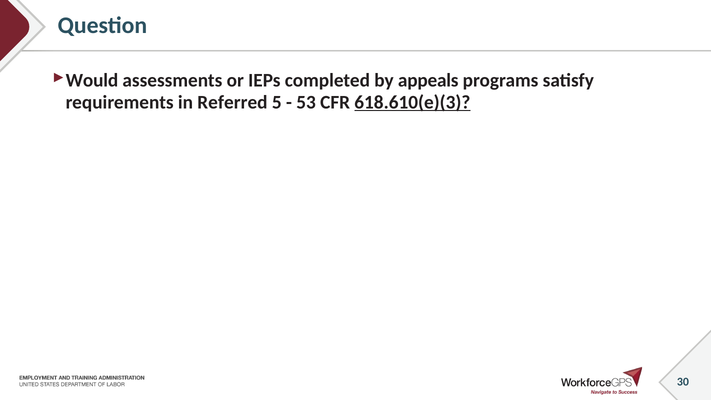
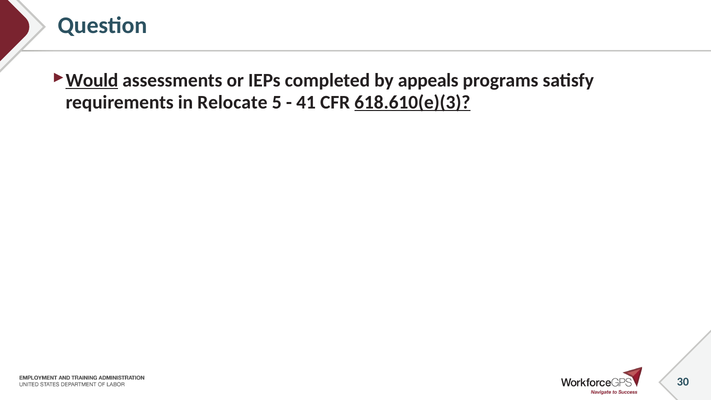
Would underline: none -> present
Referred: Referred -> Relocate
53: 53 -> 41
